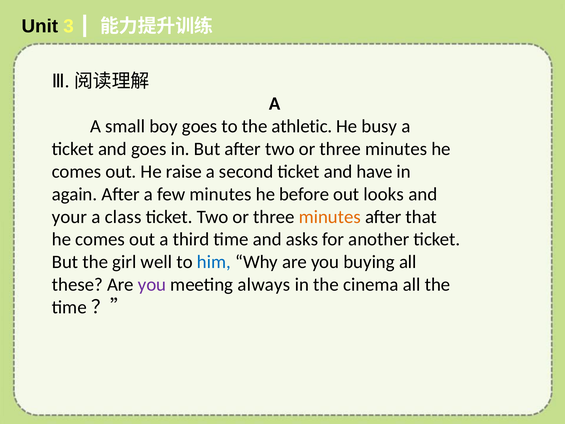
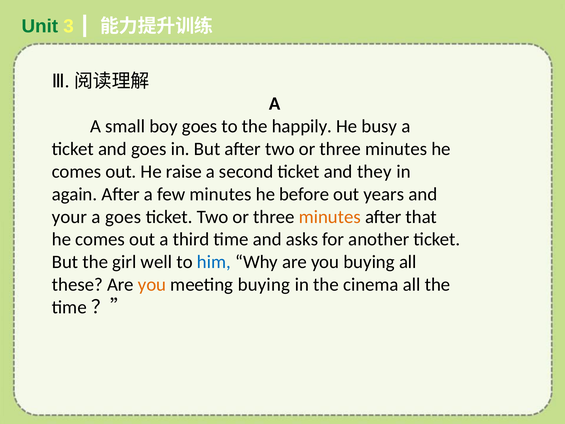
Unit colour: black -> green
athletic: athletic -> happily
have: have -> they
looks: looks -> years
a class: class -> goes
you at (152, 284) colour: purple -> orange
meeting always: always -> buying
